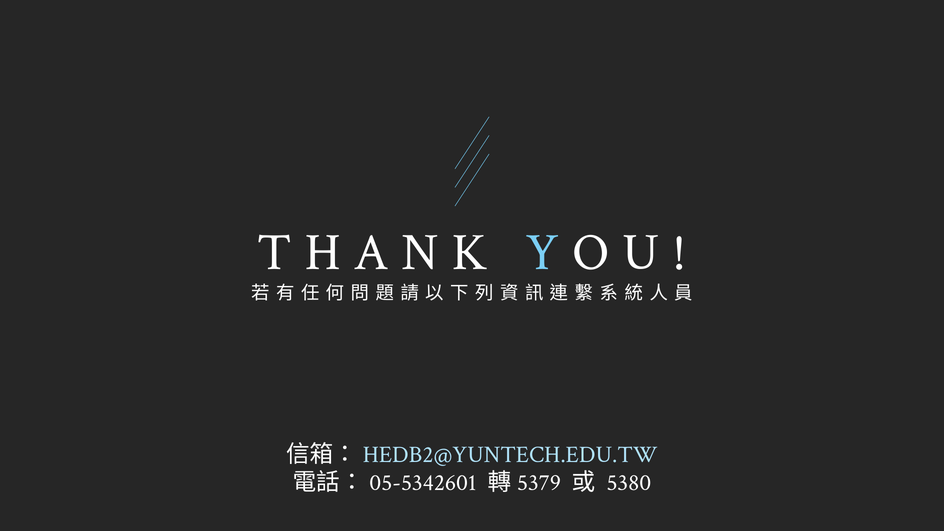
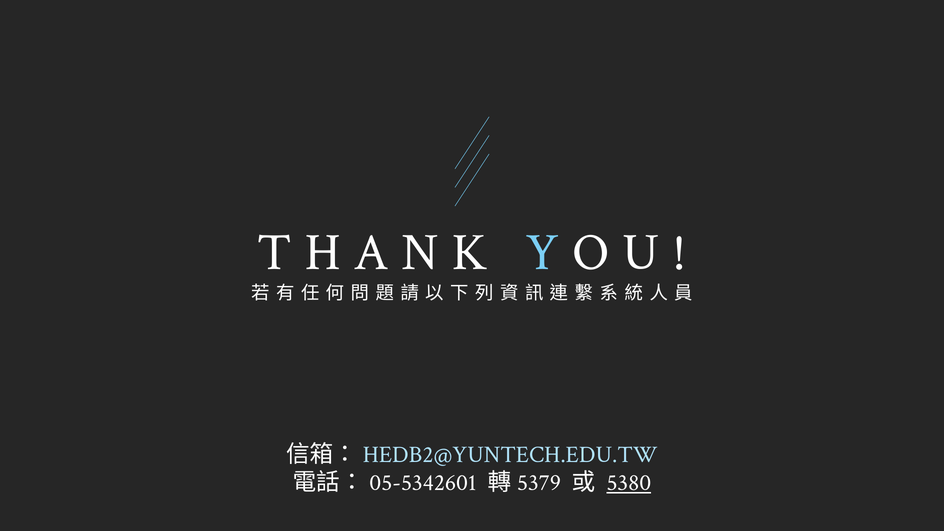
5380 underline: none -> present
